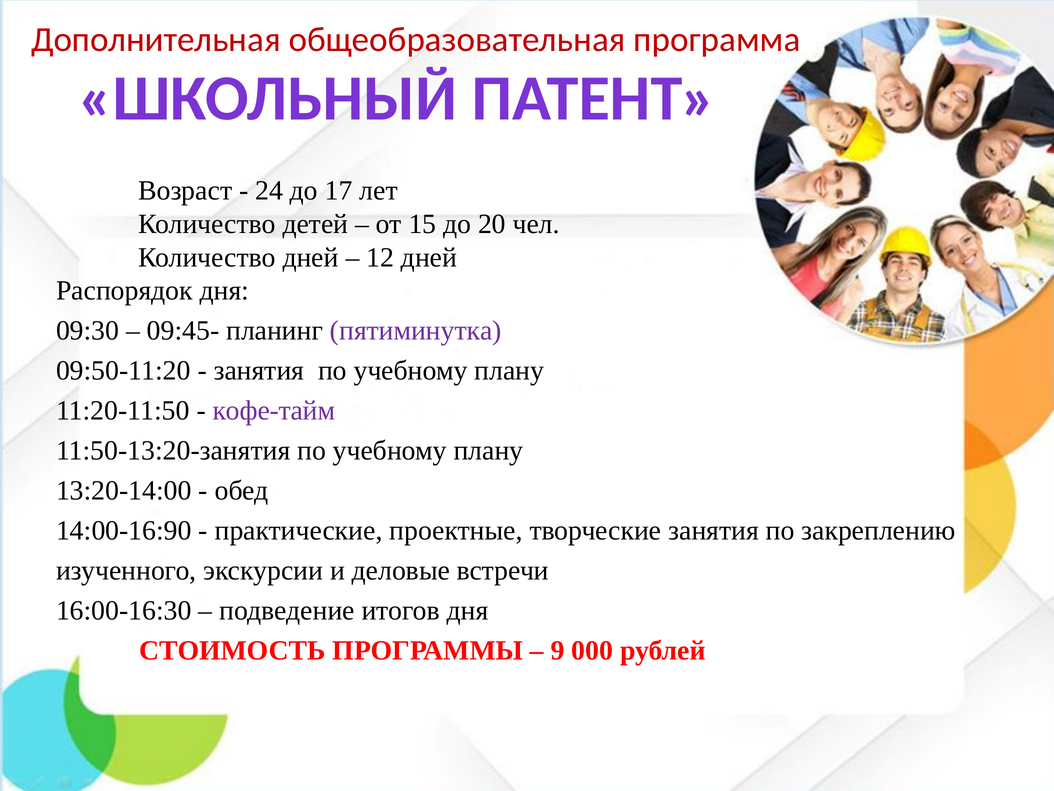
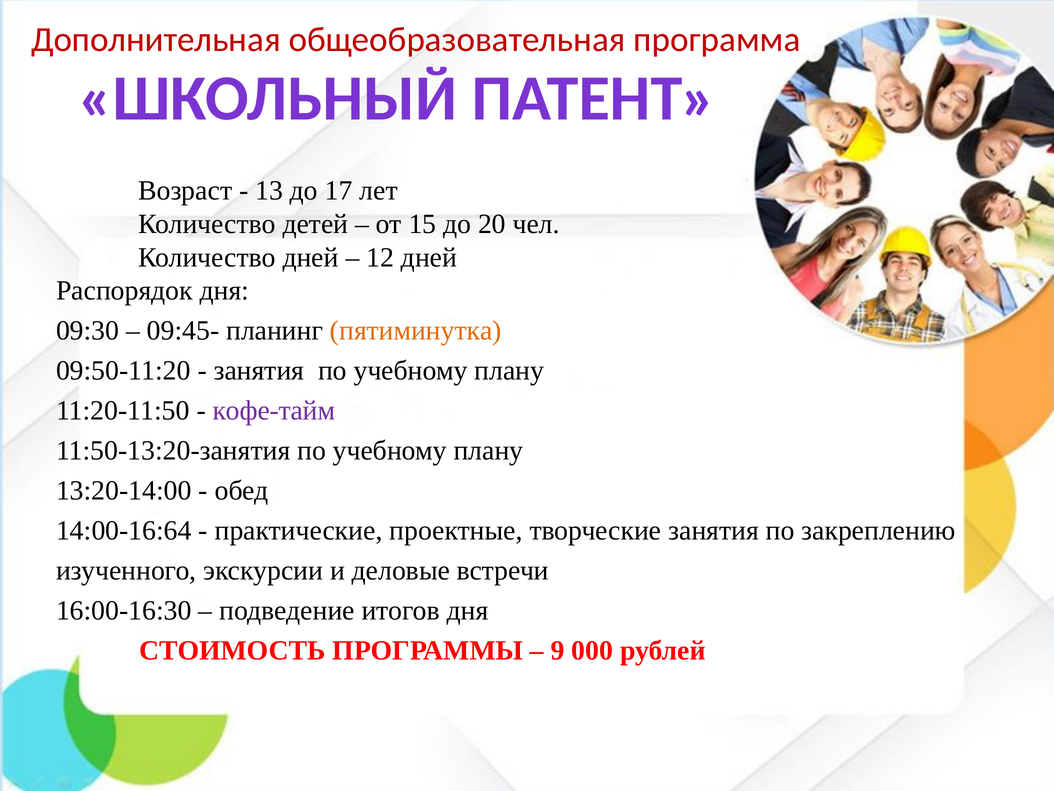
24: 24 -> 13
пятиминутка colour: purple -> orange
14:00-16:90: 14:00-16:90 -> 14:00-16:64
